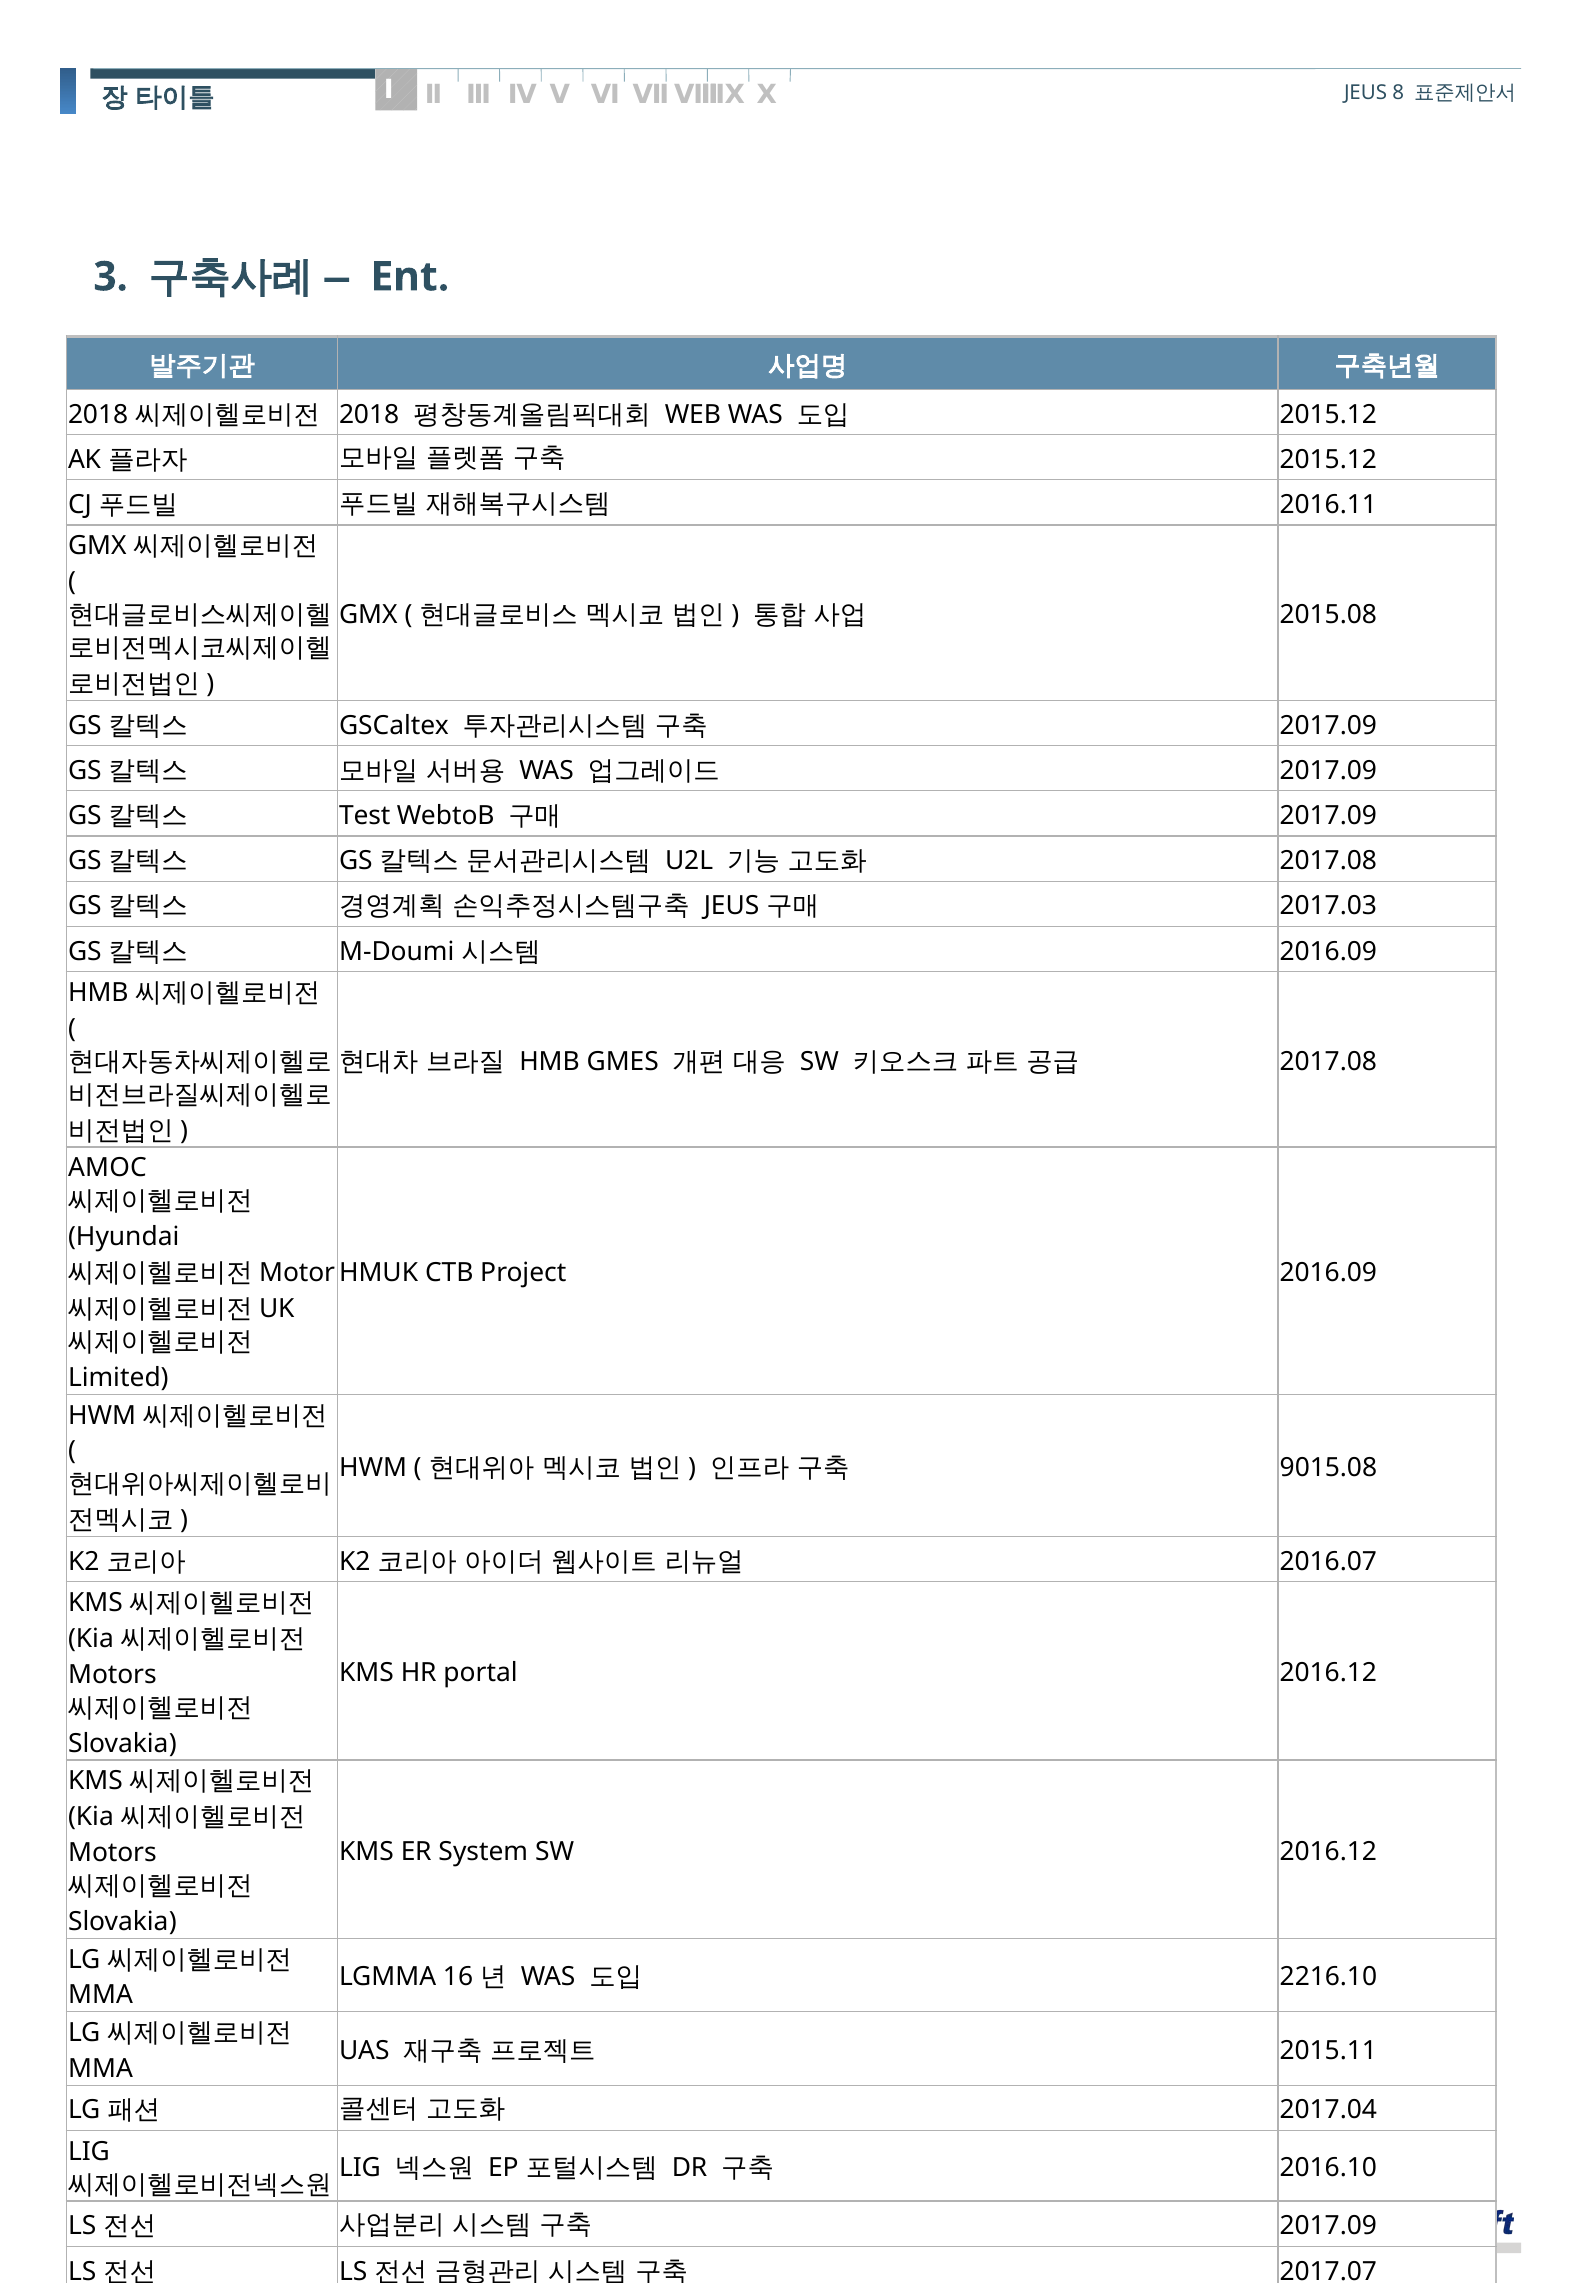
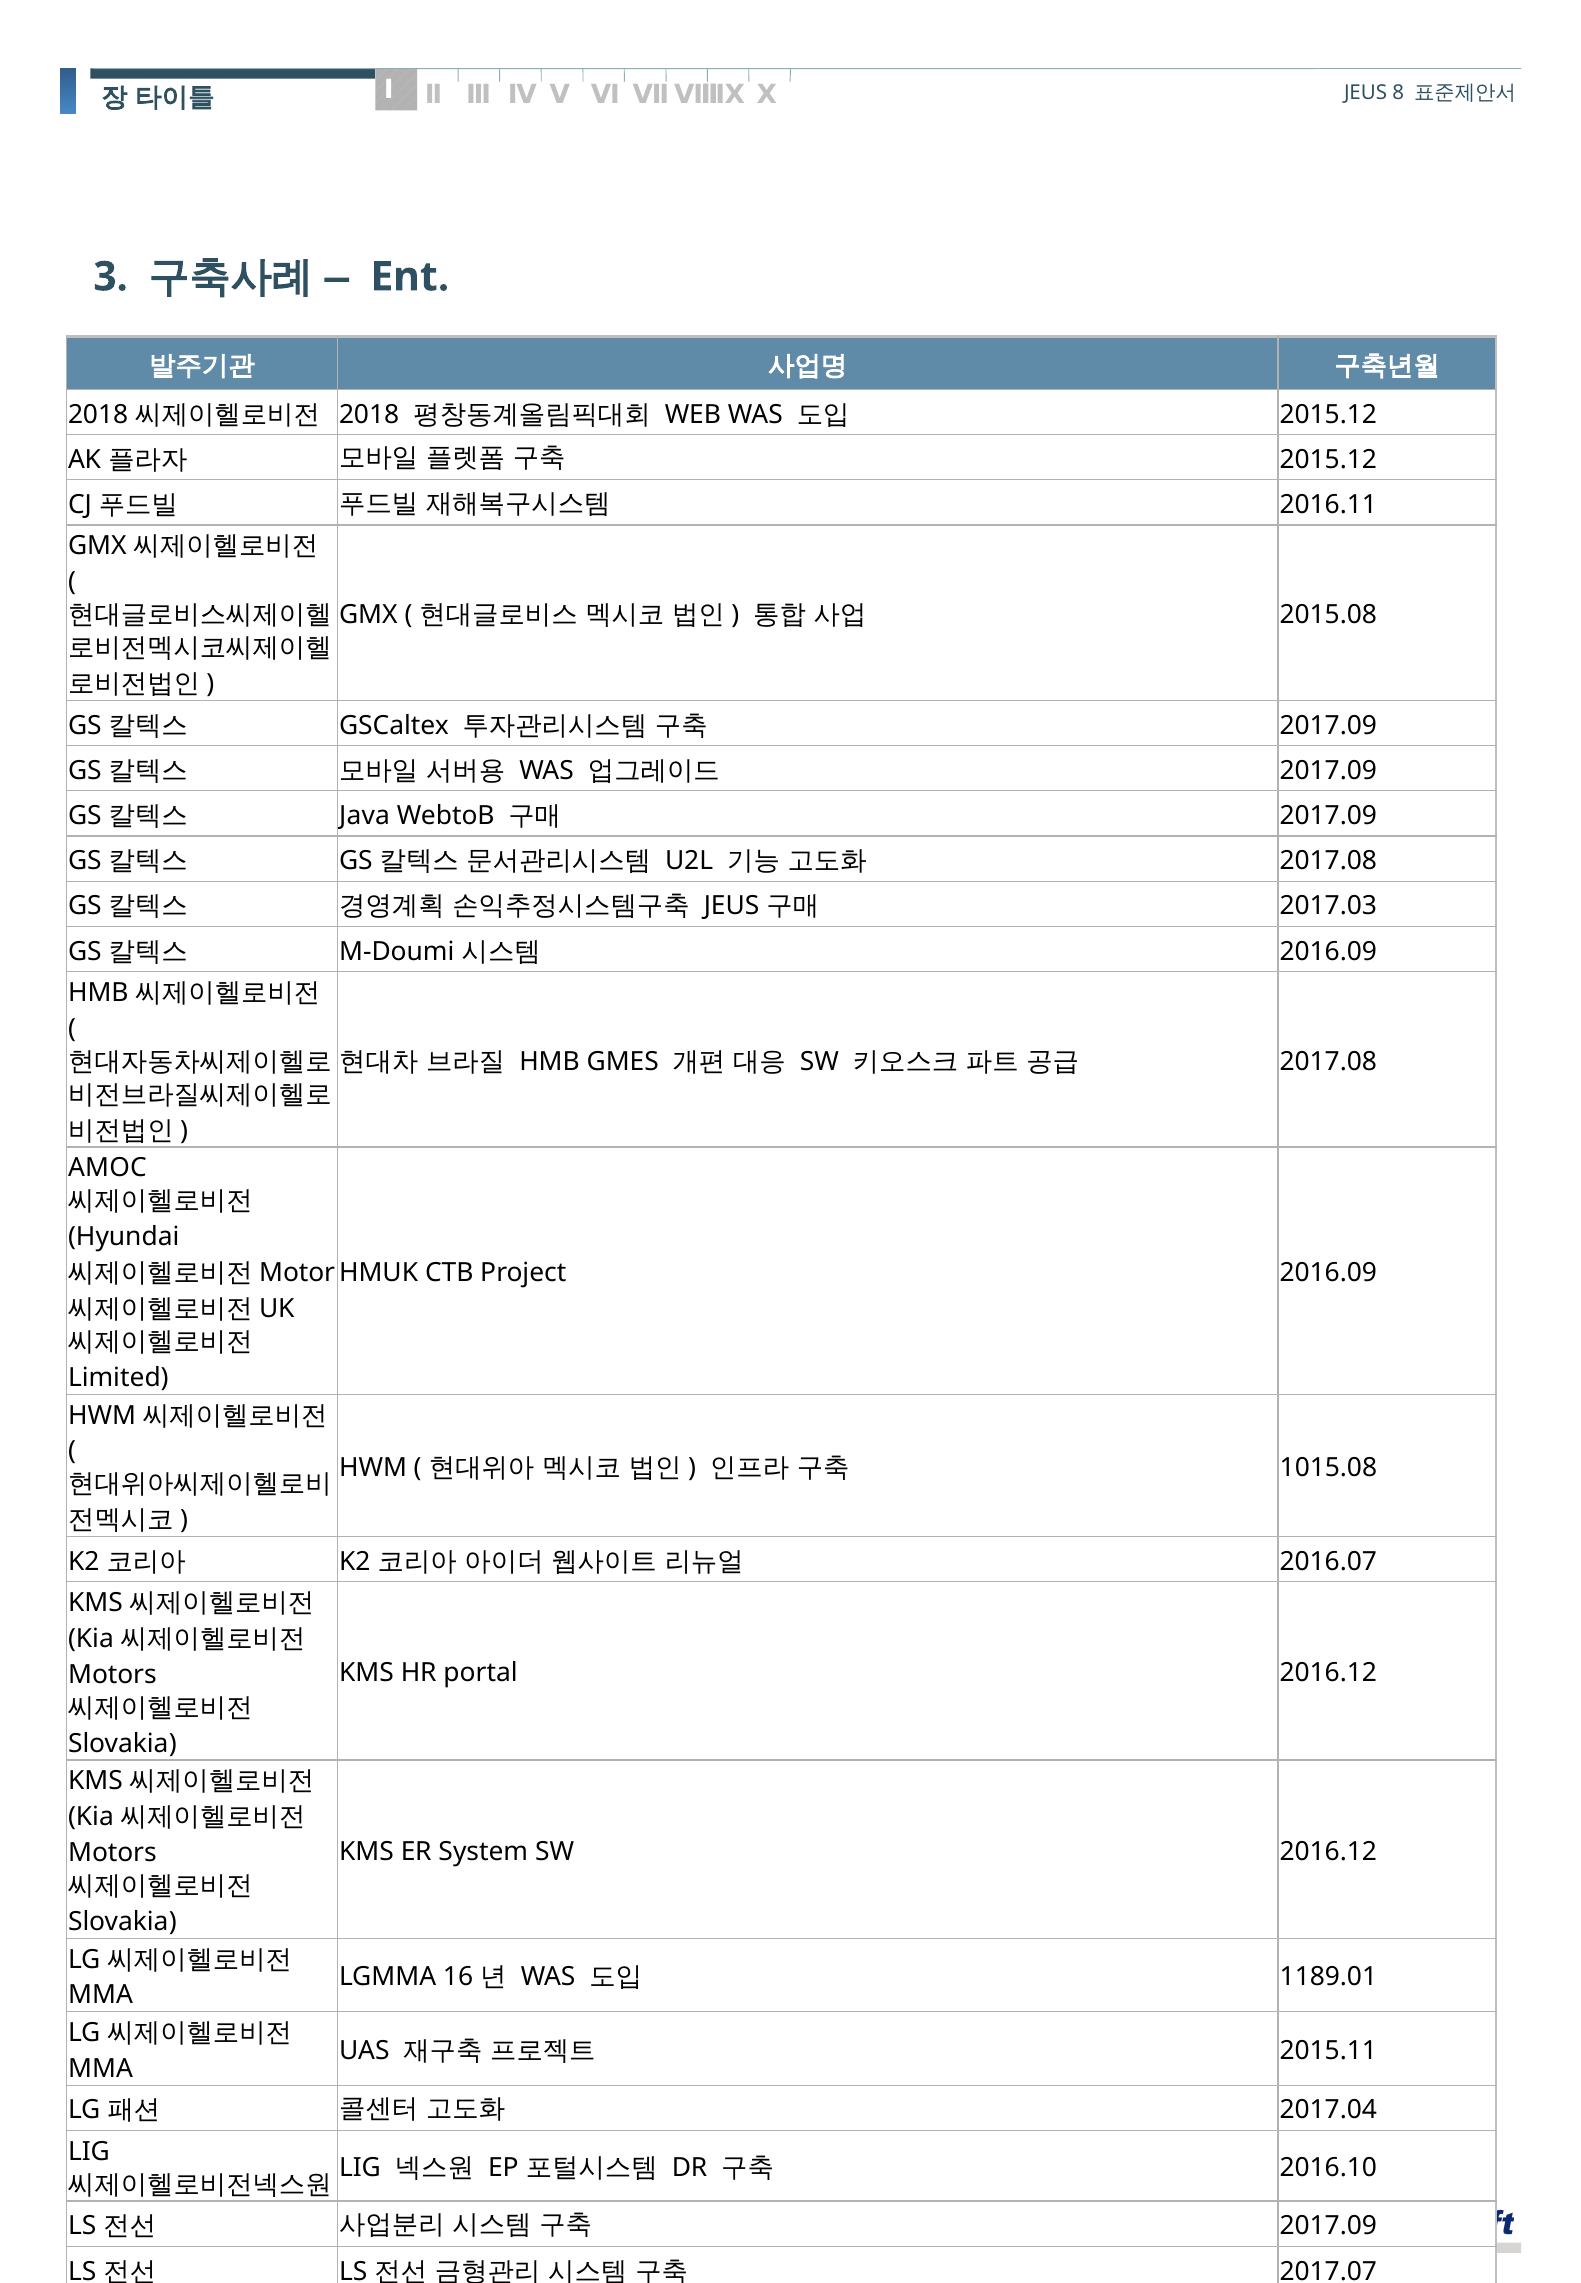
Test: Test -> Java
9015.08: 9015.08 -> 1015.08
2216.10: 2216.10 -> 1189.01
